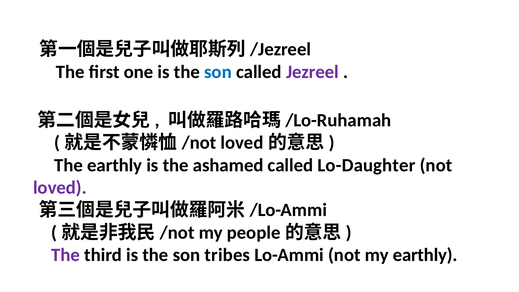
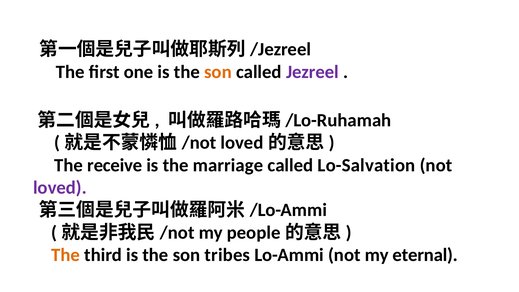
son at (218, 72) colour: blue -> orange
The earthly: earthly -> receive
ashamed: ashamed -> marriage
Lo-Daughter: Lo-Daughter -> Lo-Salvation
The at (66, 255) colour: purple -> orange
my earthly: earthly -> eternal
